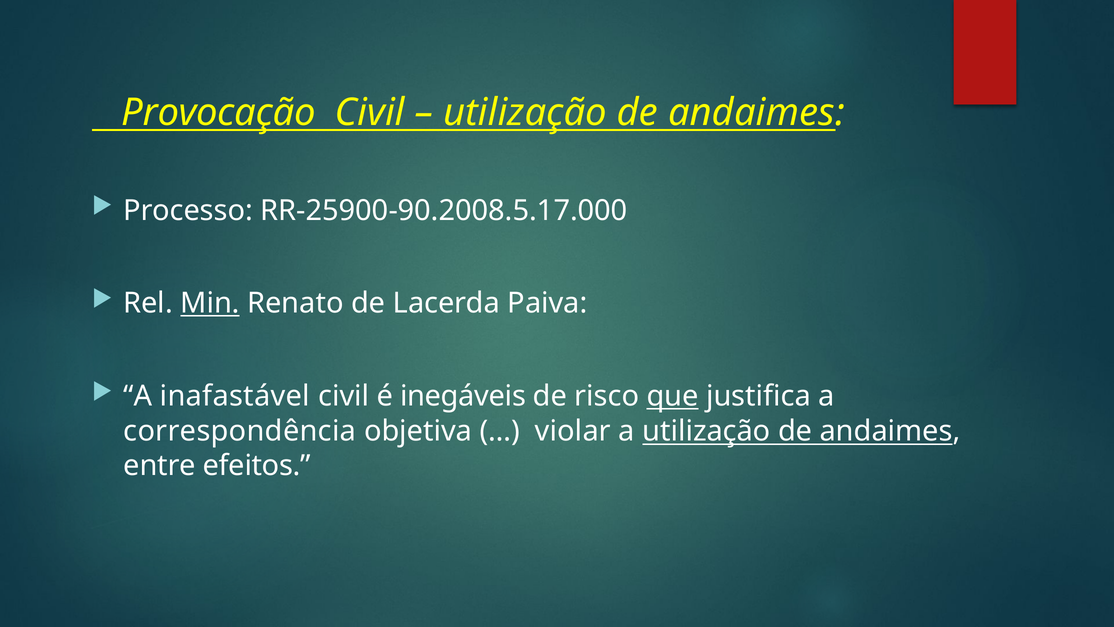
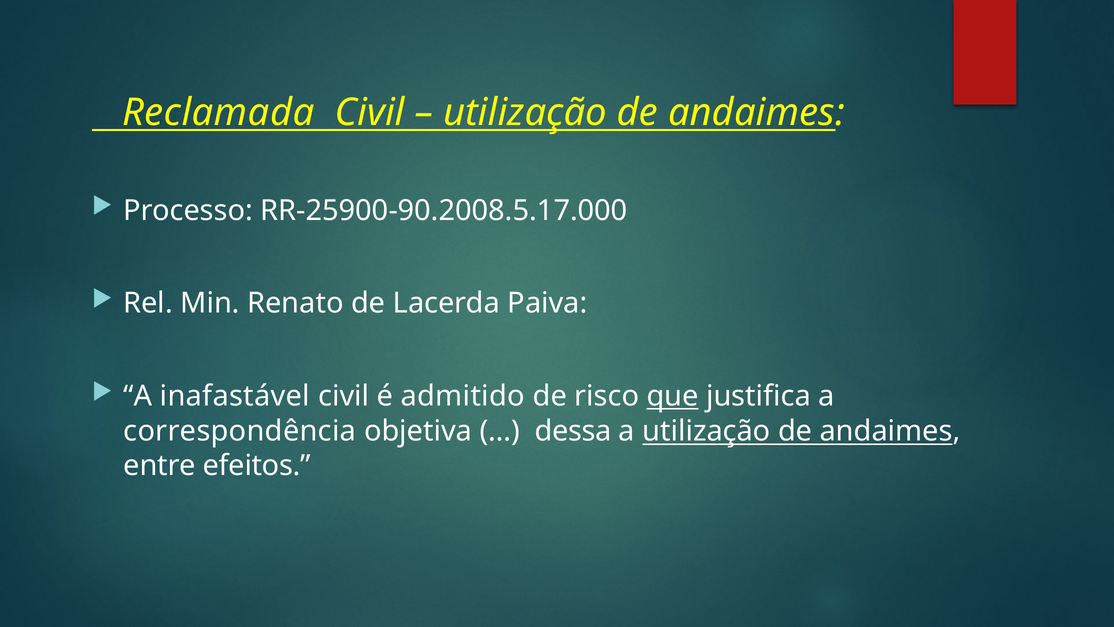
Provocação: Provocação -> Reclamada
Min underline: present -> none
inegáveis: inegáveis -> admitido
violar: violar -> dessa
